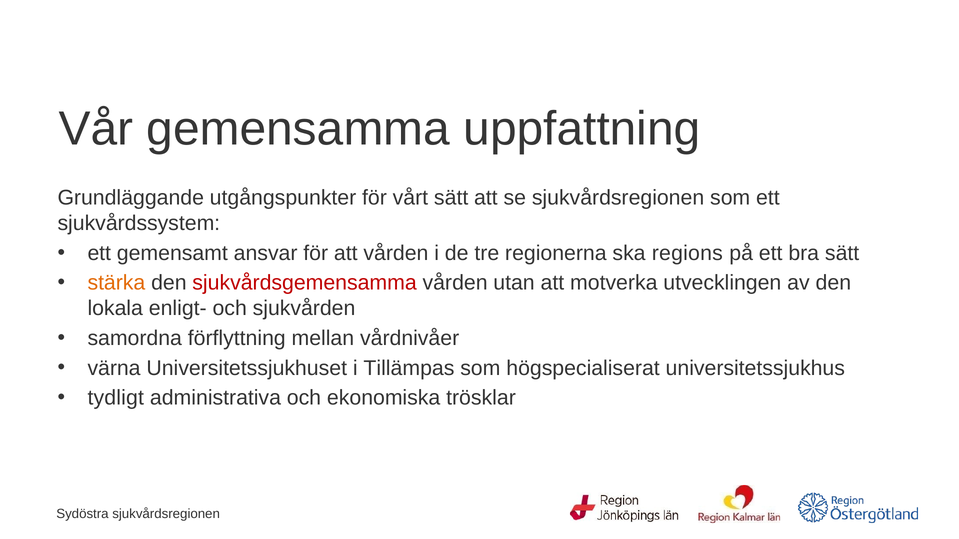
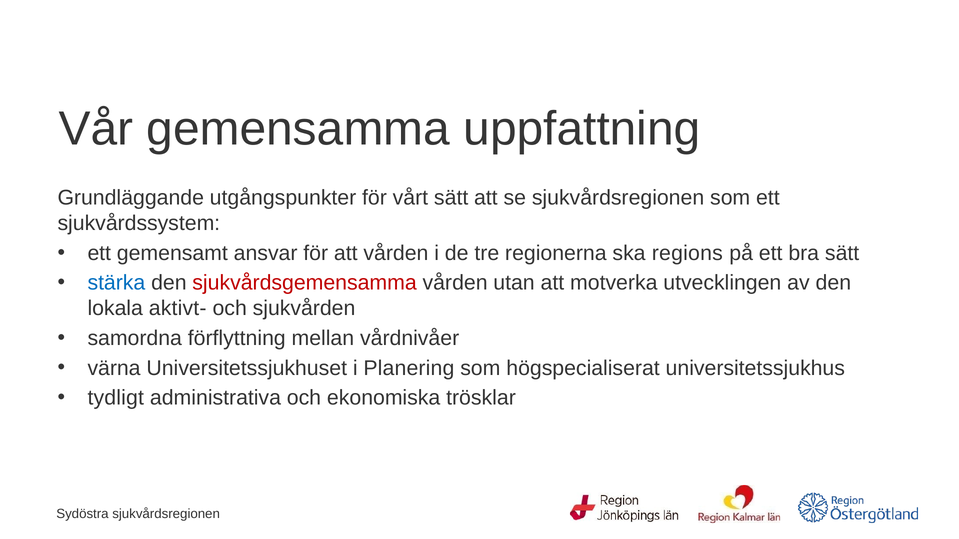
stärka colour: orange -> blue
enligt-: enligt- -> aktivt-
Tillämpas: Tillämpas -> Planering
